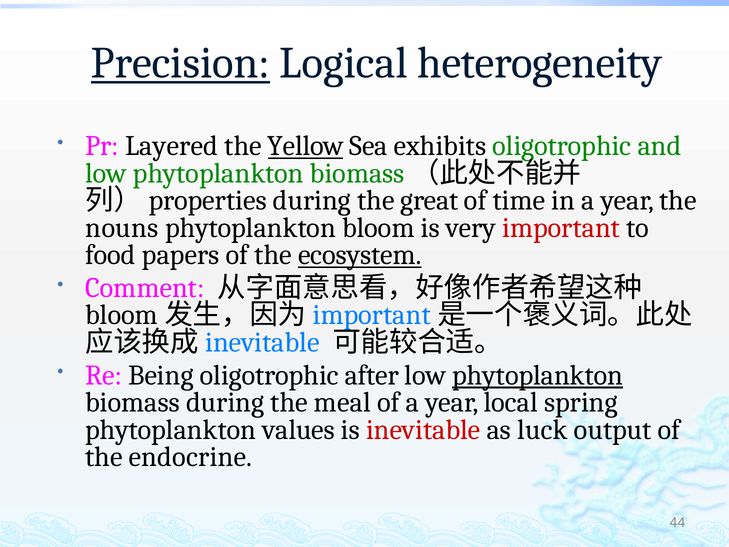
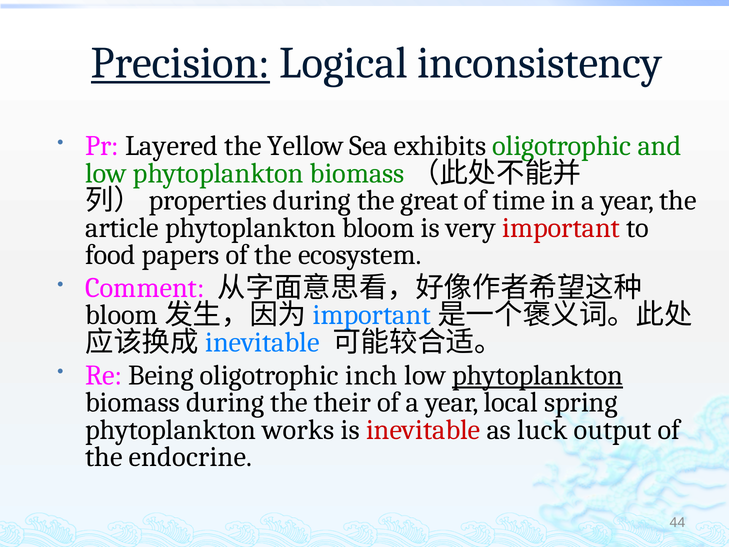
heterogeneity: heterogeneity -> inconsistency
Yellow underline: present -> none
nouns: nouns -> article
ecosystem underline: present -> none
after: after -> inch
meal: meal -> their
values: values -> works
